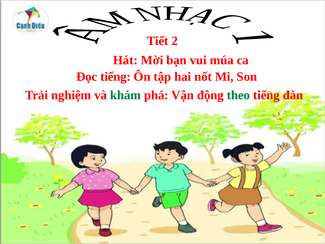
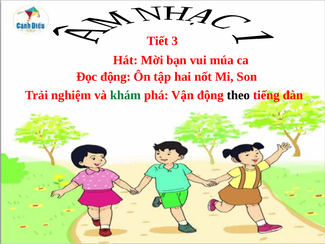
2: 2 -> 3
Đọc tiếng: tiếng -> động
theo colour: green -> black
